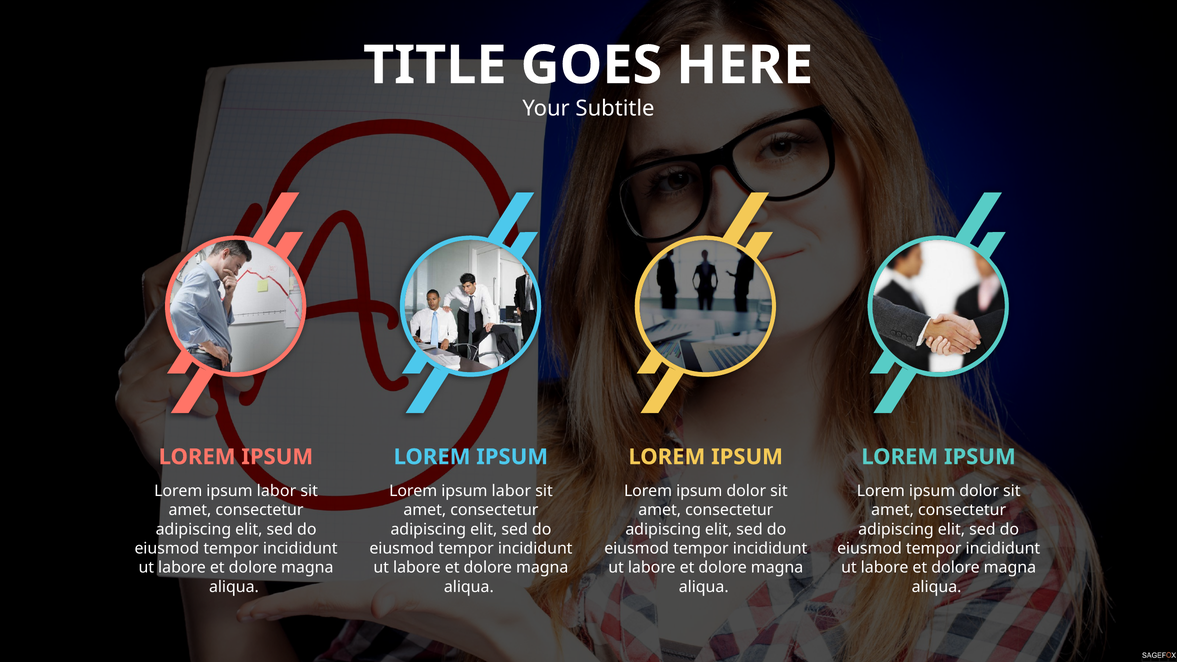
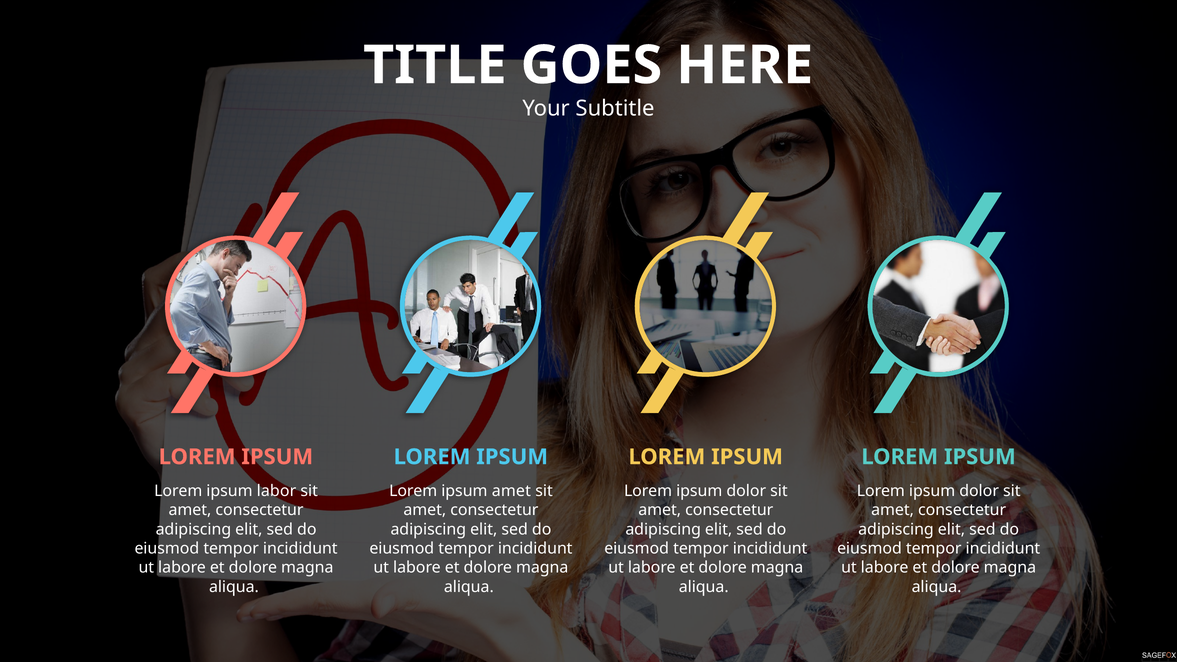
labor at (511, 491): labor -> amet
